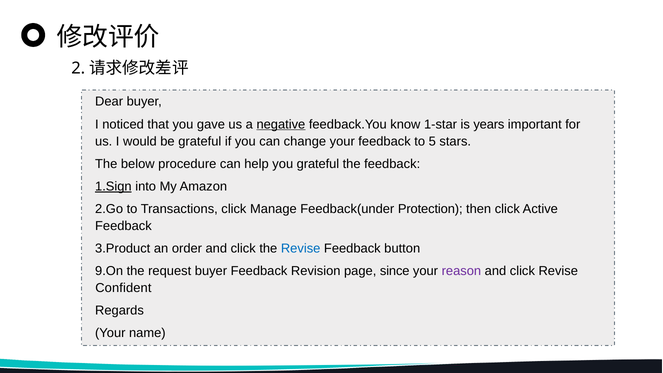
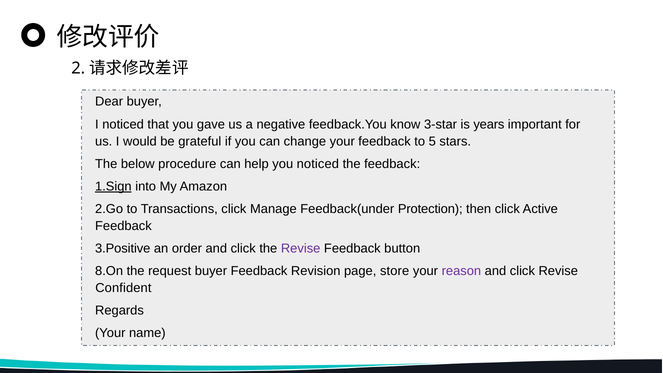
negative underline: present -> none
1-star: 1-star -> 3-star
you grateful: grateful -> noticed
3.Product: 3.Product -> 3.Positive
Revise at (301, 249) colour: blue -> purple
9.On: 9.On -> 8.On
since: since -> store
